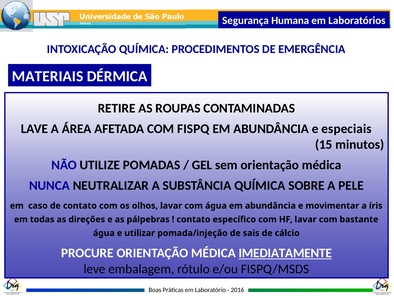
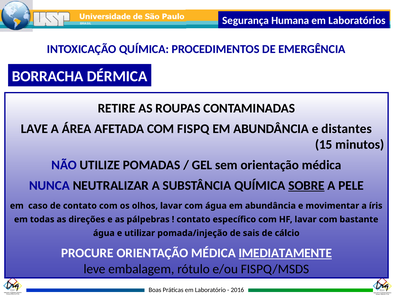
MATERIAIS: MATERIAIS -> BORRACHA
especiais: especiais -> distantes
SOBRE underline: none -> present
